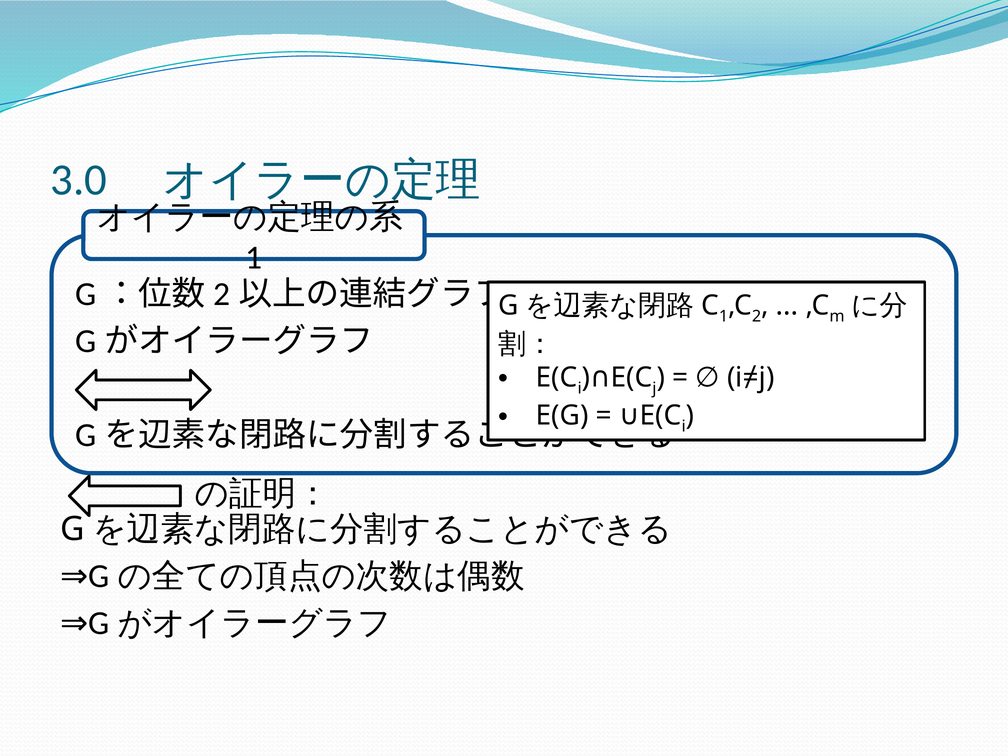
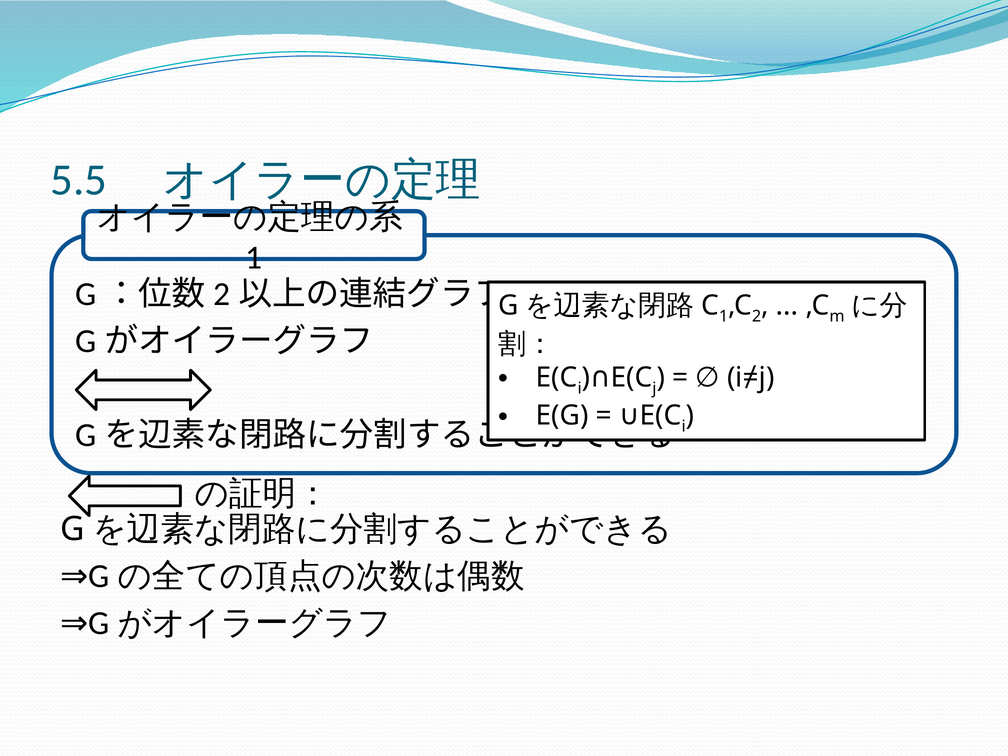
3.0: 3.0 -> 5.5
